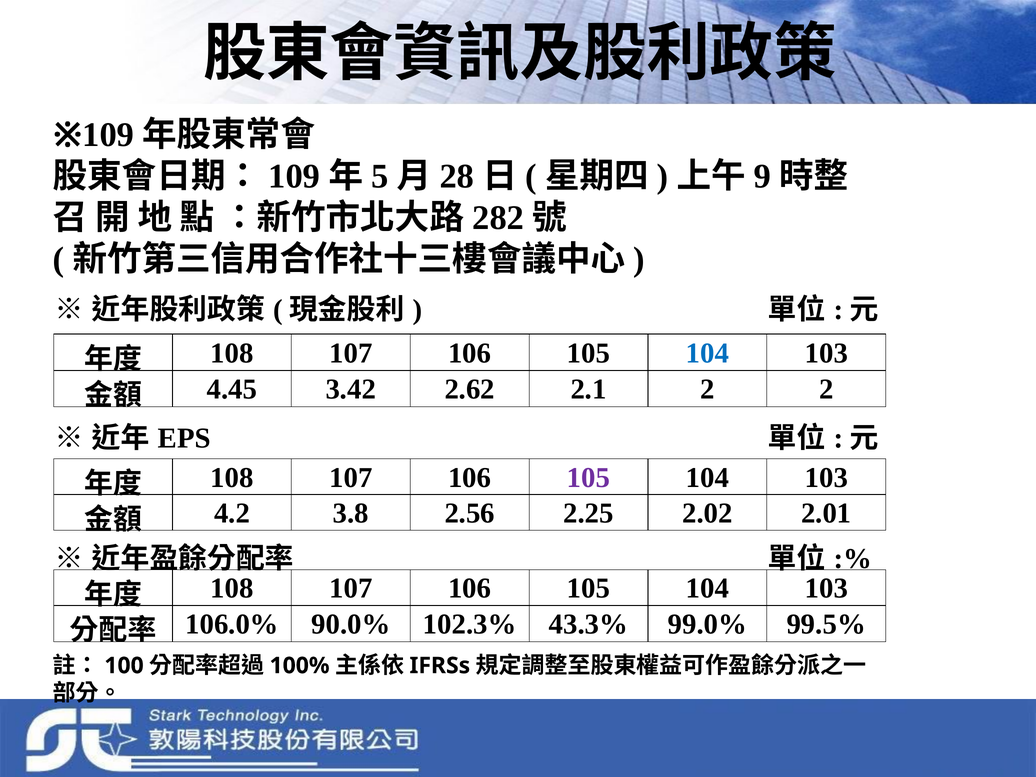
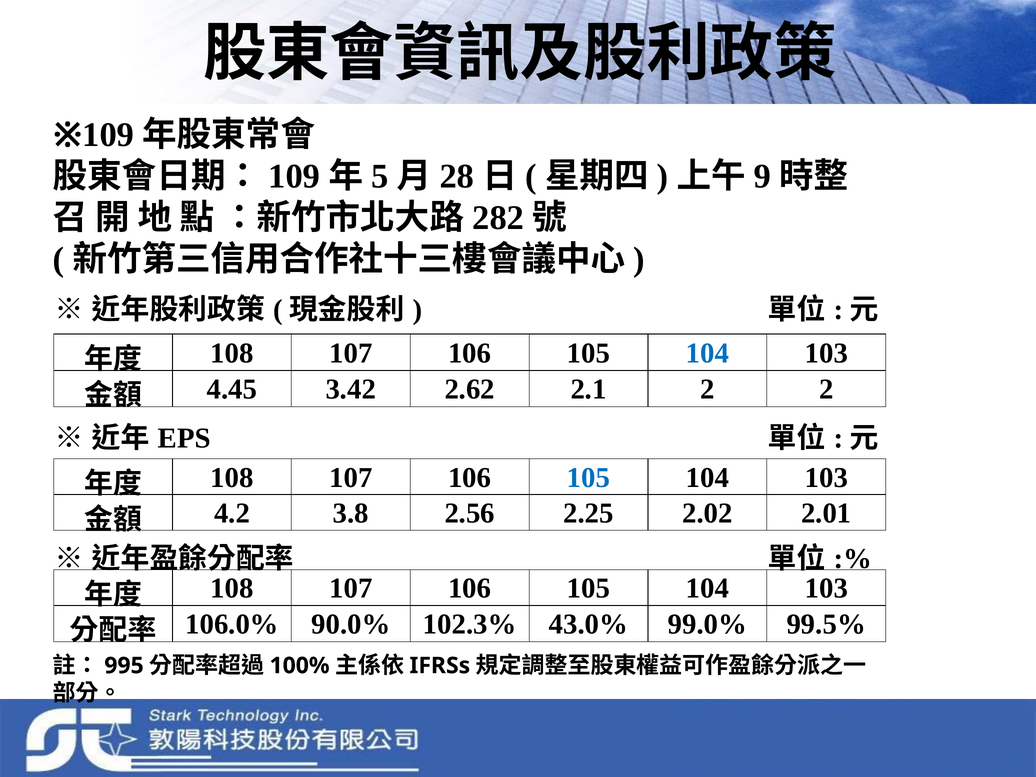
105 at (589, 477) colour: purple -> blue
43.3%: 43.3% -> 43.0%
100: 100 -> 995
